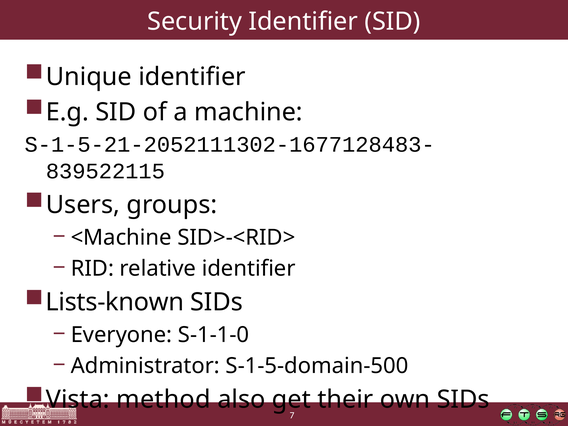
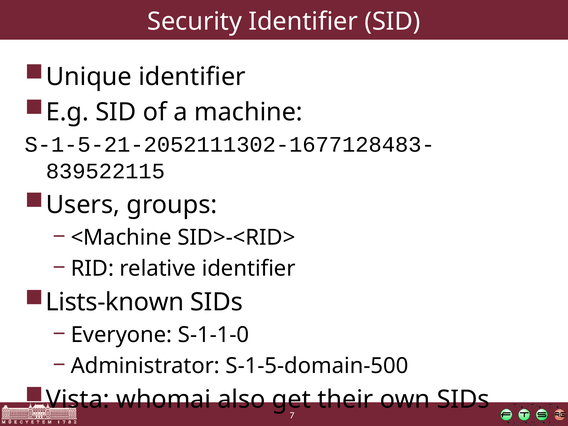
method: method -> whomai
